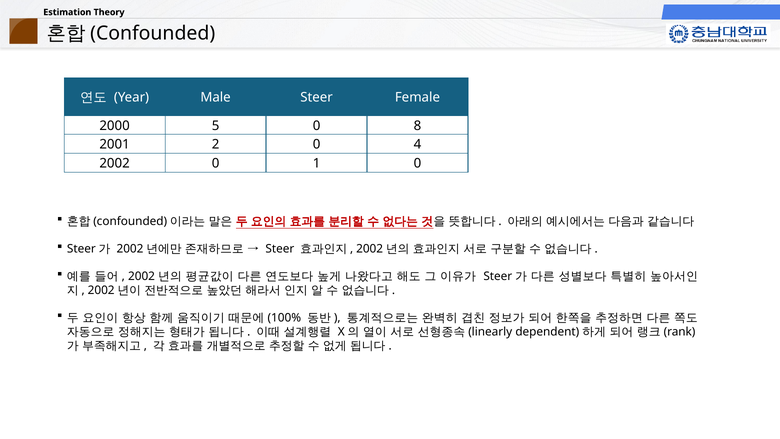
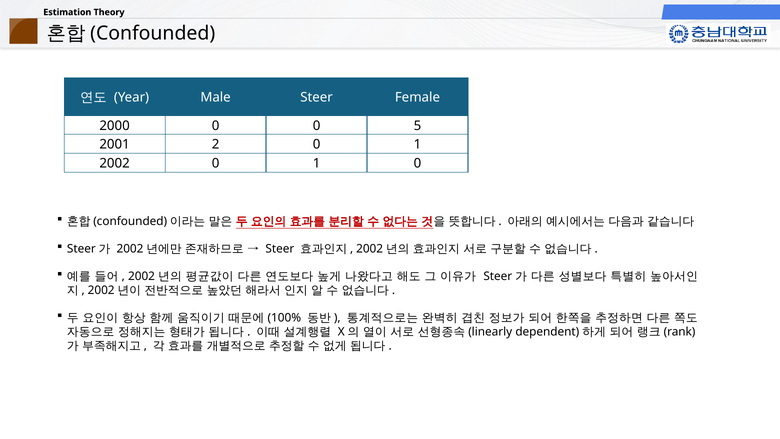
2000 5: 5 -> 0
8: 8 -> 5
2 0 4: 4 -> 1
